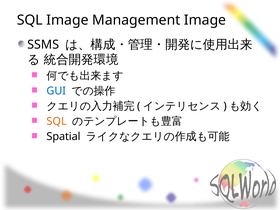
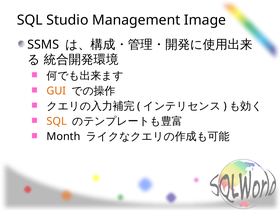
SQL Image: Image -> Studio
GUI colour: blue -> orange
Spatial: Spatial -> Month
